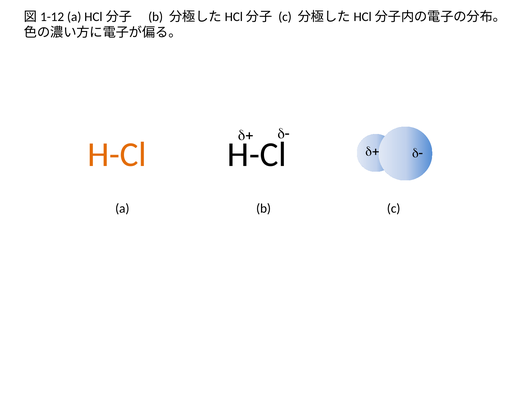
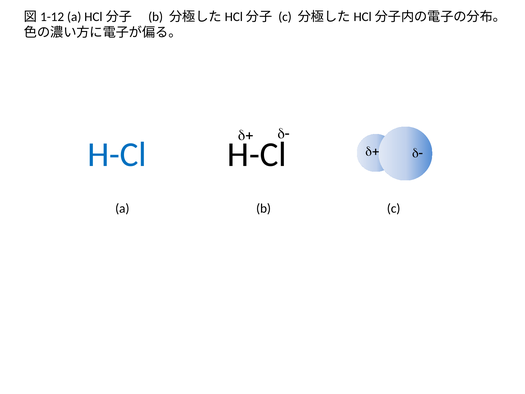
H-Cl at (117, 154) colour: orange -> blue
